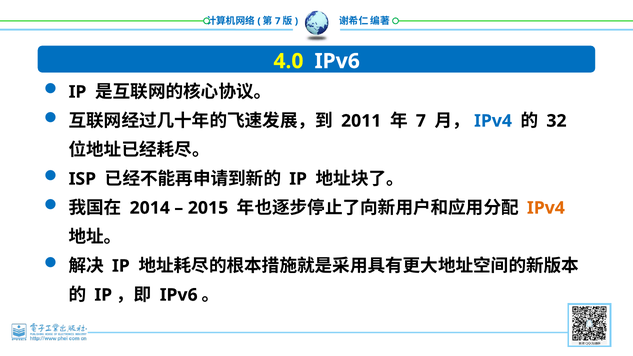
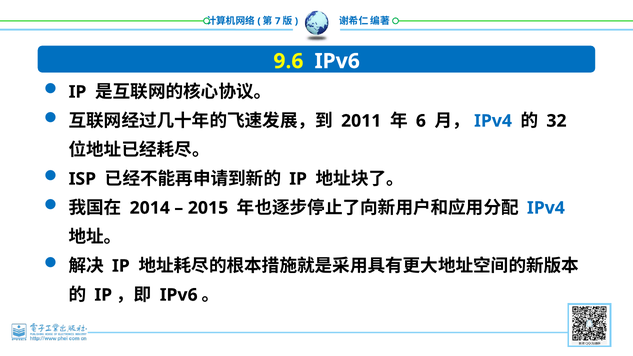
4.0: 4.0 -> 9.6
7 at (421, 121): 7 -> 6
IPv4 at (546, 208) colour: orange -> blue
